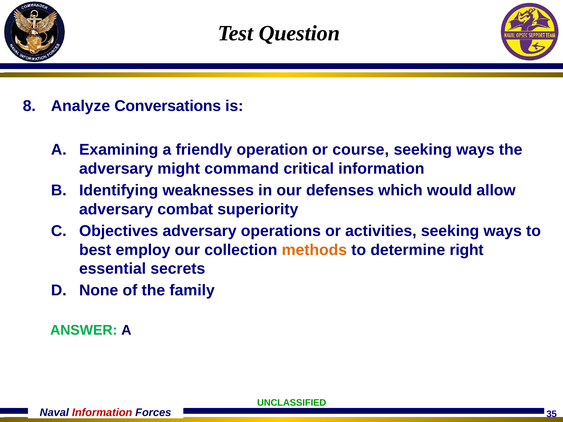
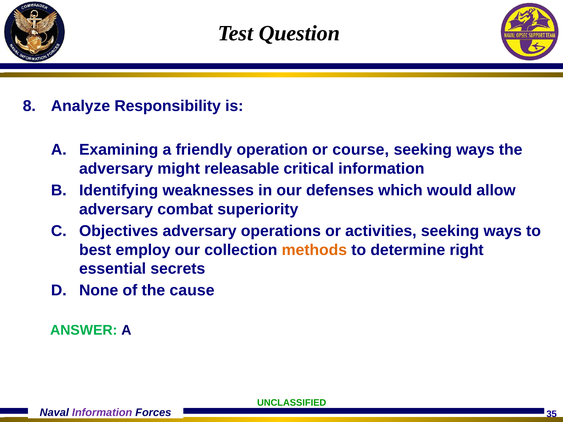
Conversations: Conversations -> Responsibility
command: command -> releasable
family: family -> cause
Information at (102, 413) colour: red -> purple
